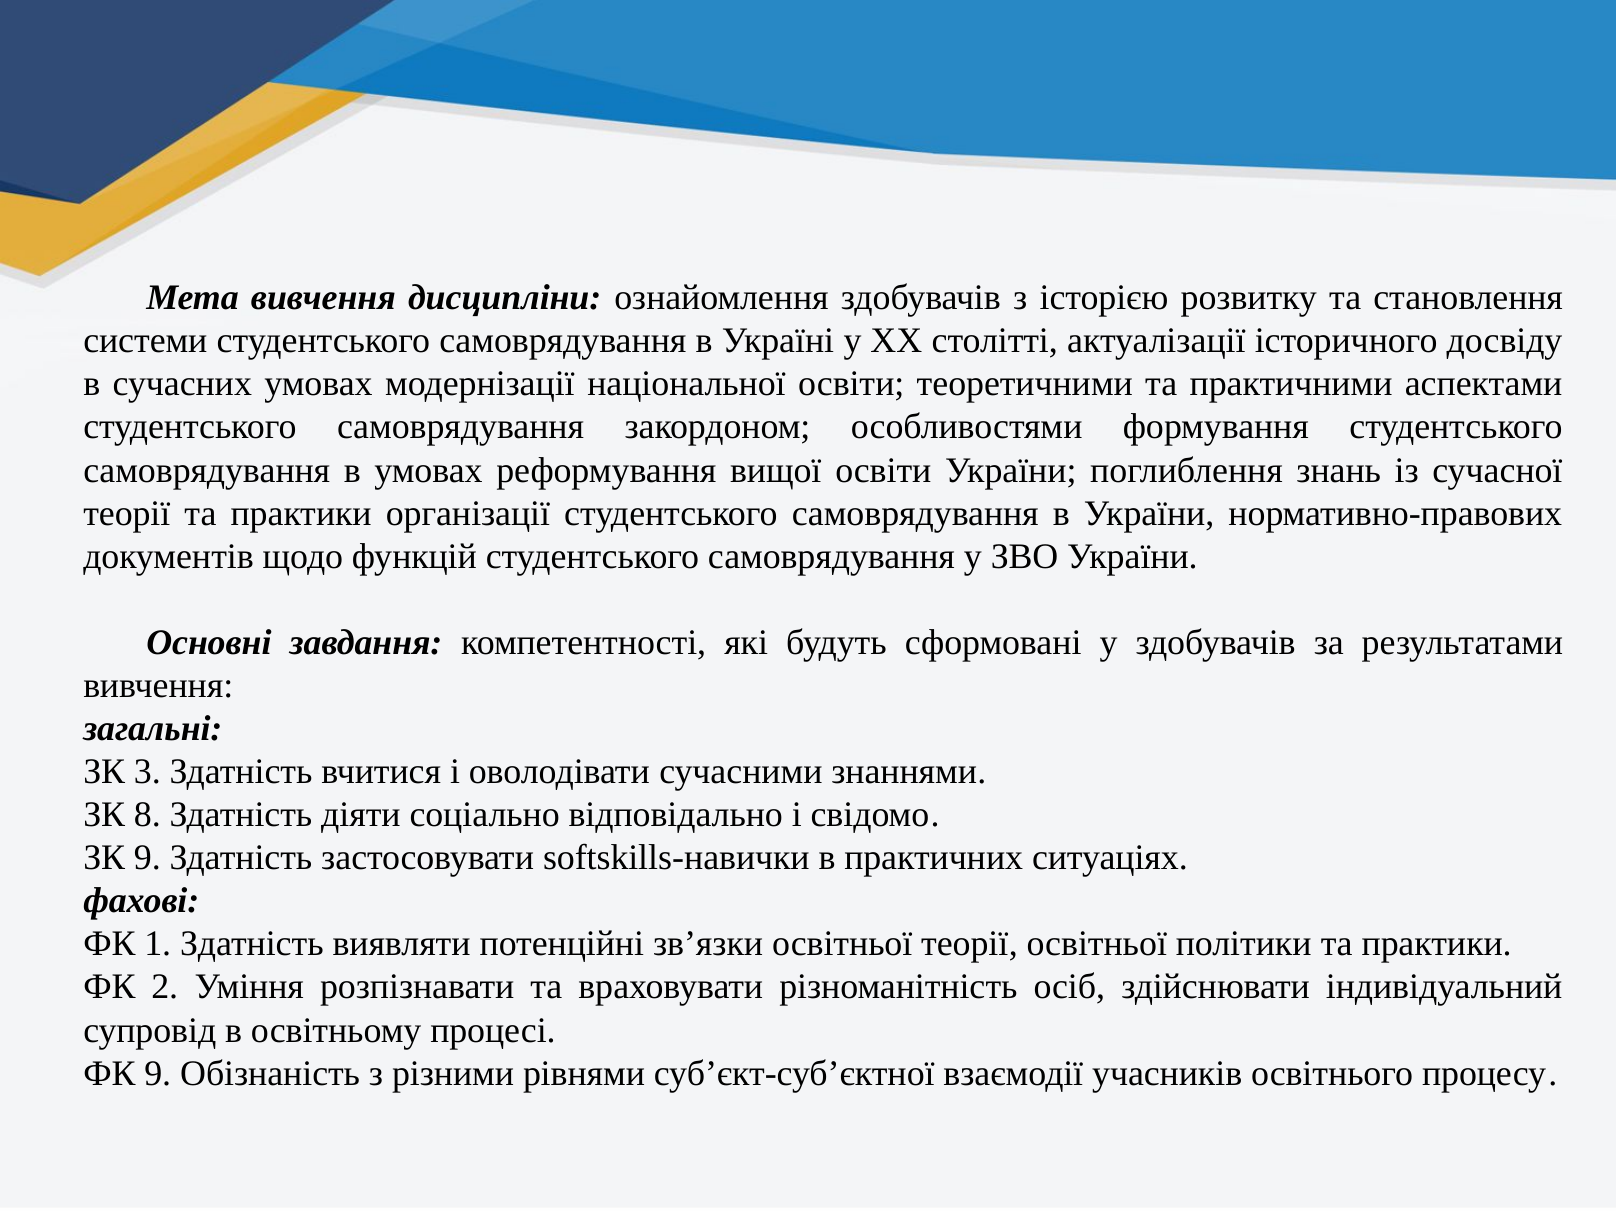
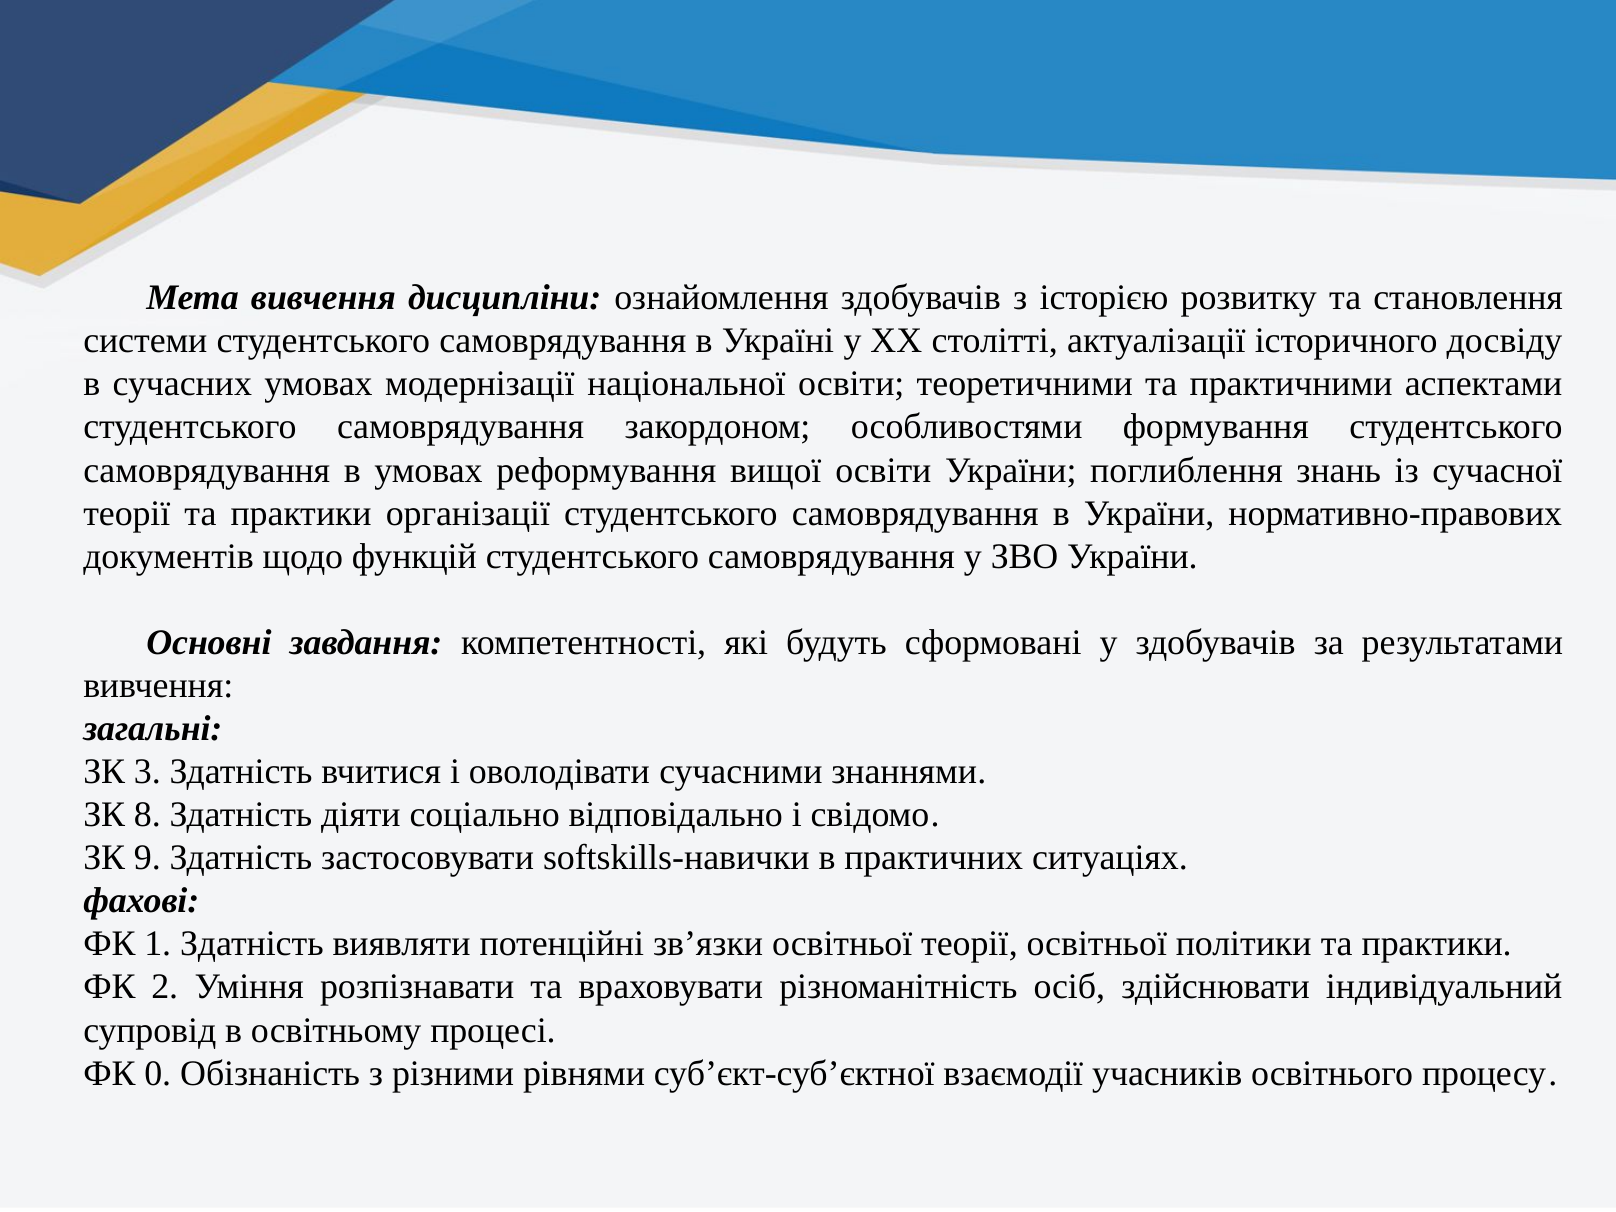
ФК 9: 9 -> 0
